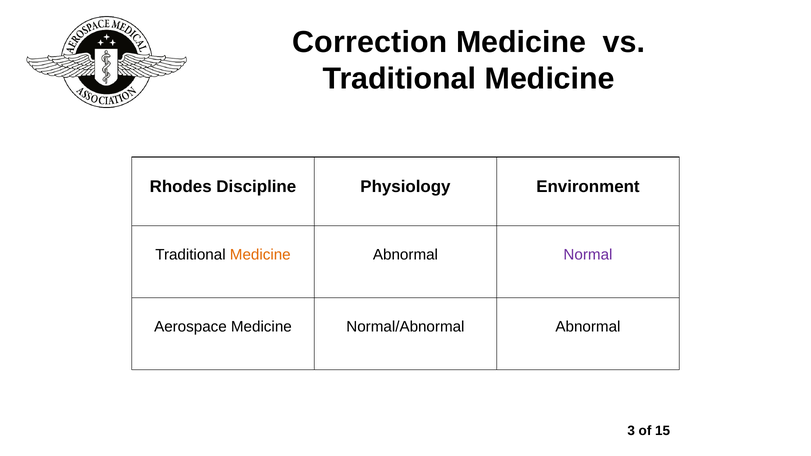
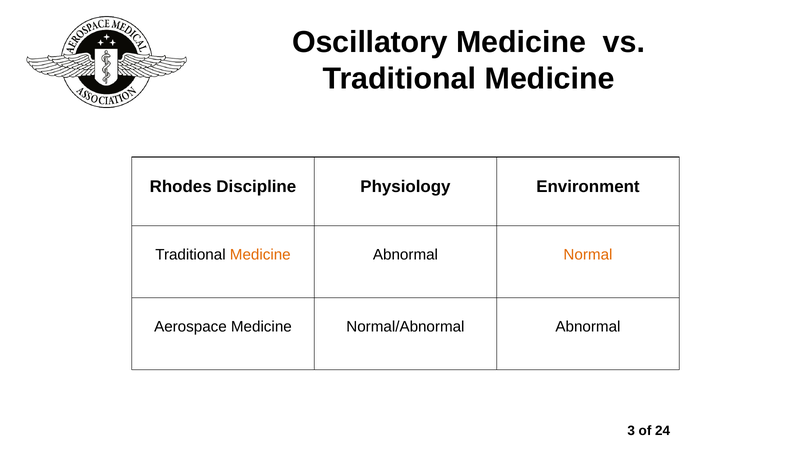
Correction: Correction -> Oscillatory
Normal colour: purple -> orange
15: 15 -> 24
